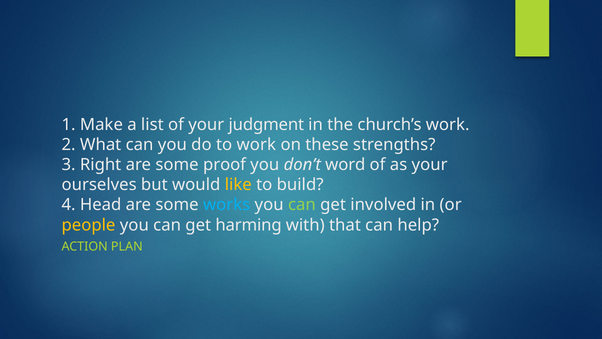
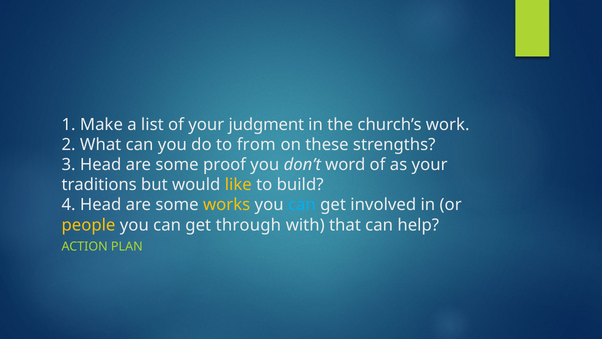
to work: work -> from
3 Right: Right -> Head
ourselves: ourselves -> traditions
works colour: light blue -> yellow
can at (302, 205) colour: light green -> light blue
harming: harming -> through
